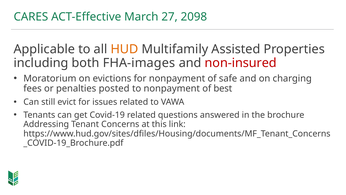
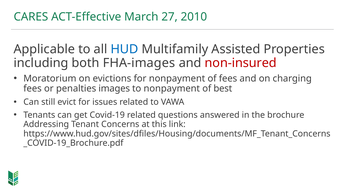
2098: 2098 -> 2010
HUD colour: orange -> blue
of safe: safe -> fees
posted: posted -> images
